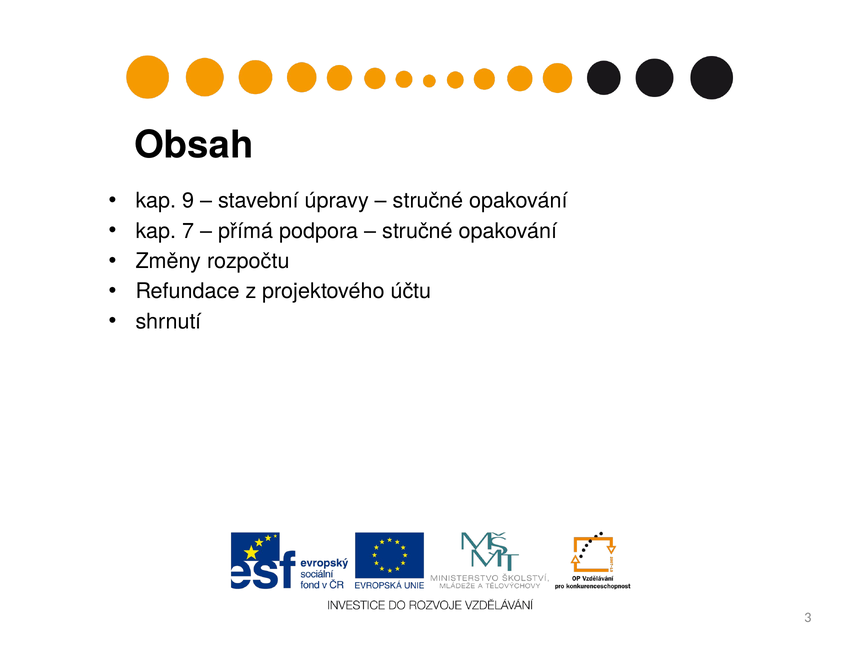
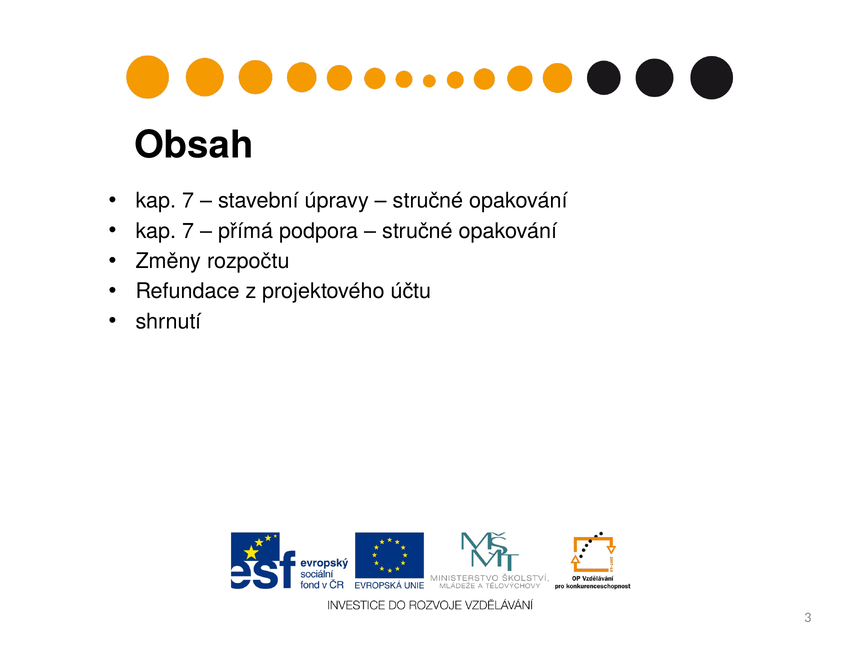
9 at (188, 201): 9 -> 7
